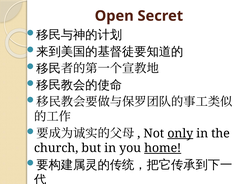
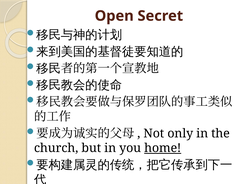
only underline: present -> none
